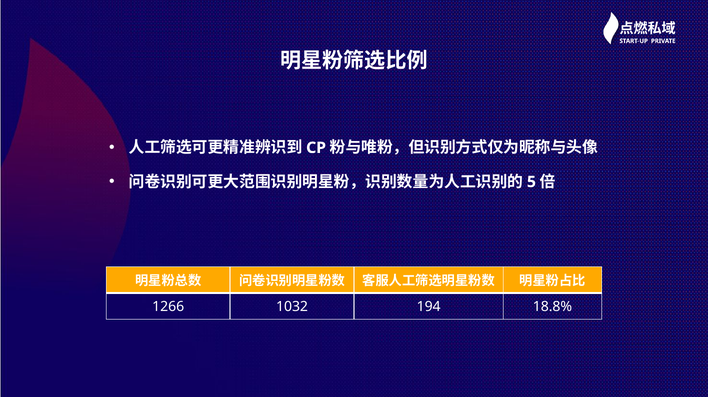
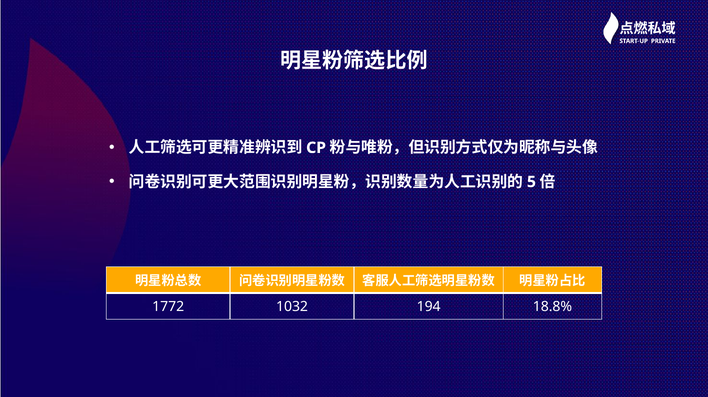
1266: 1266 -> 1772
